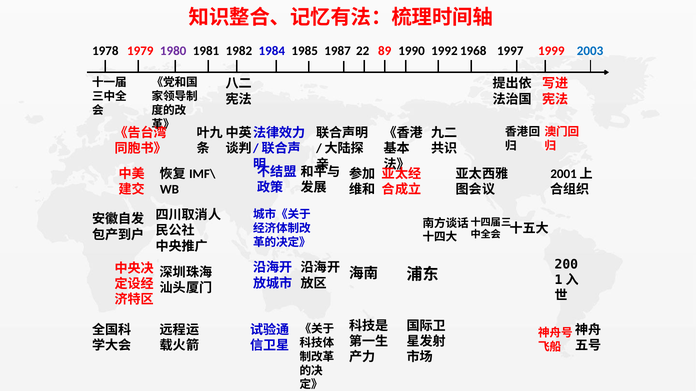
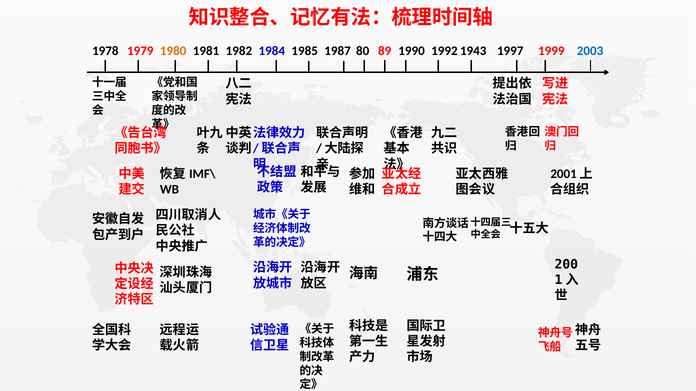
1980 colour: purple -> orange
22: 22 -> 80
1968: 1968 -> 1943
